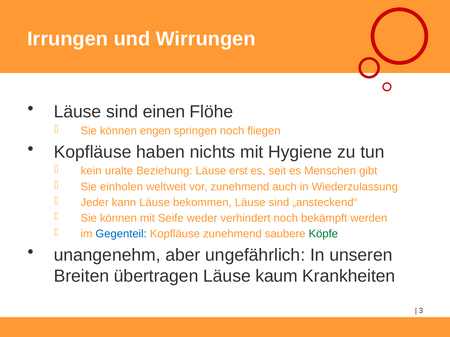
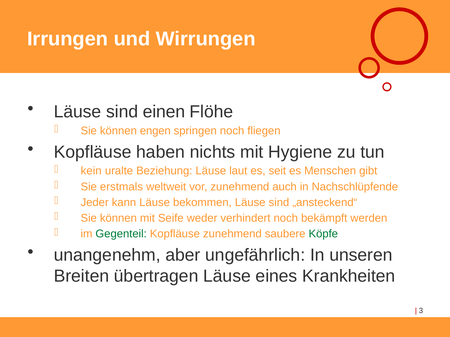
erst: erst -> laut
einholen: einholen -> erstmals
Wiederzulassung: Wiederzulassung -> Nachschlüpfende
Gegenteil colour: blue -> green
kaum: kaum -> eines
